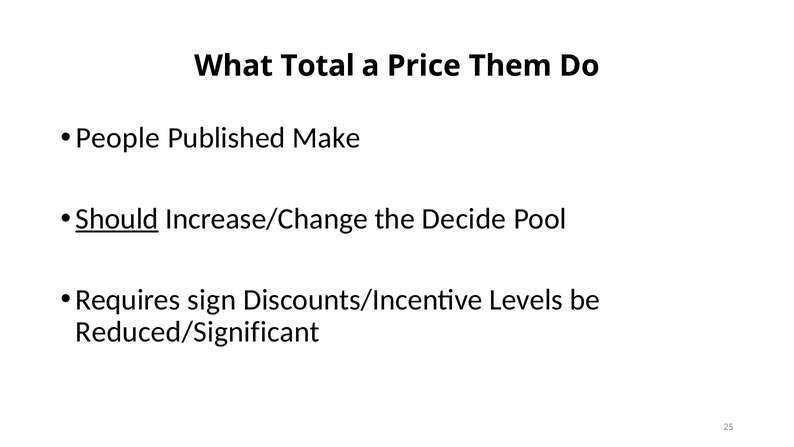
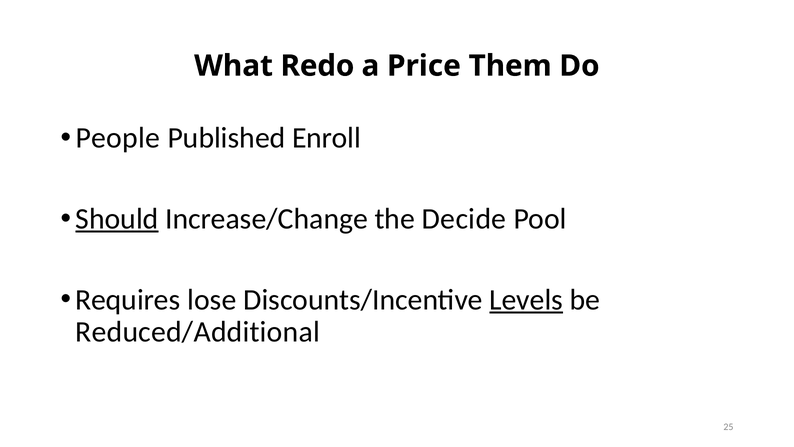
Total: Total -> Redo
Make: Make -> Enroll
sign: sign -> lose
Levels underline: none -> present
Reduced/Significant: Reduced/Significant -> Reduced/Additional
